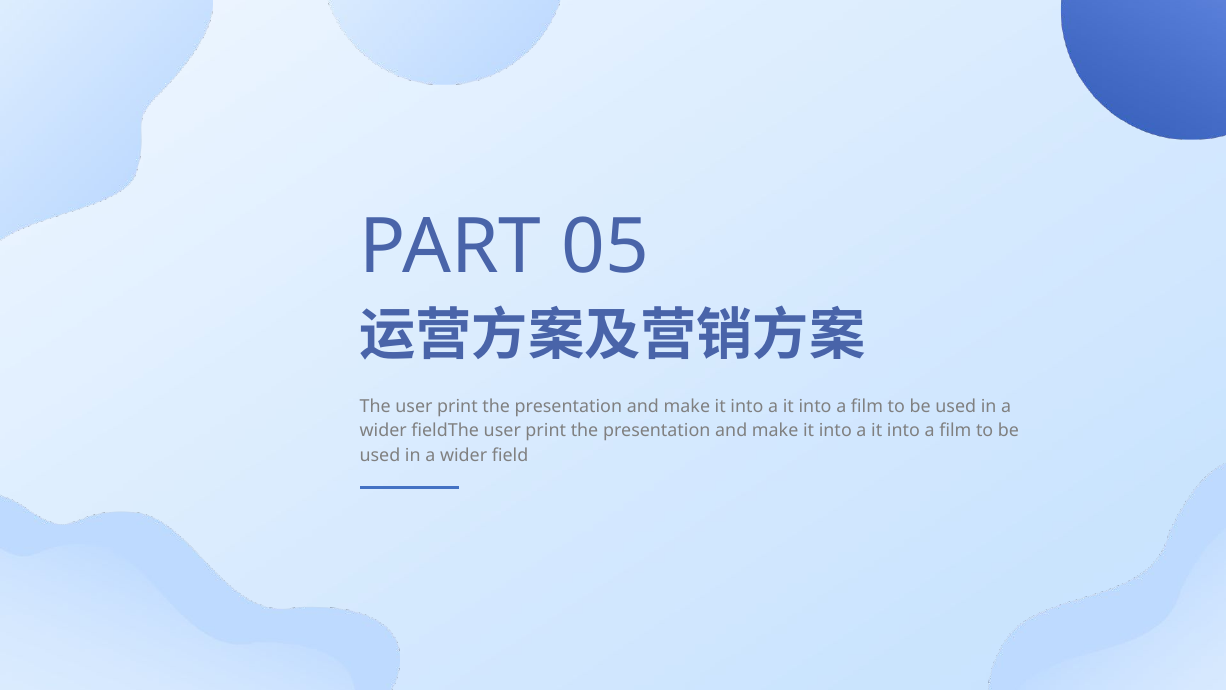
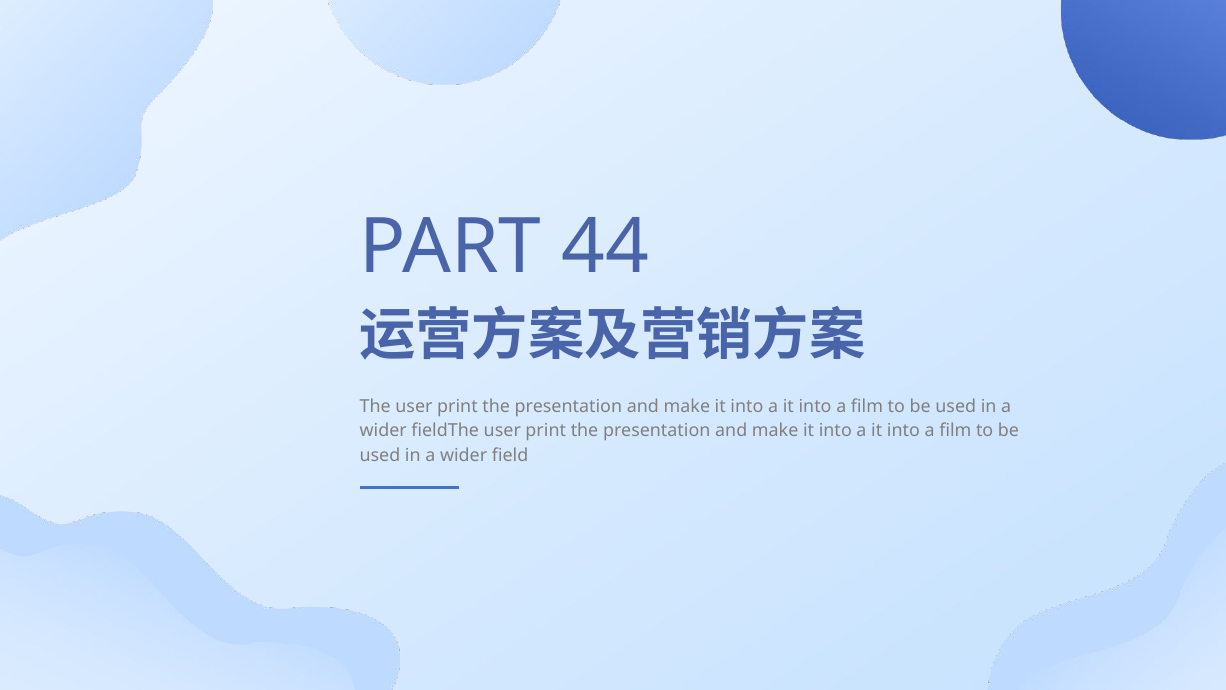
05: 05 -> 44
